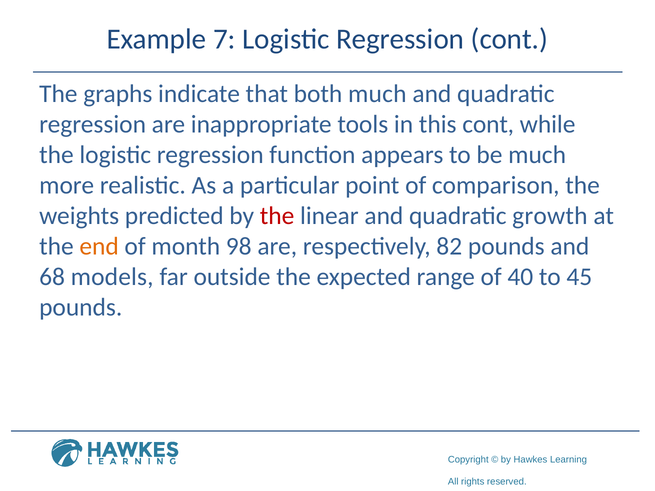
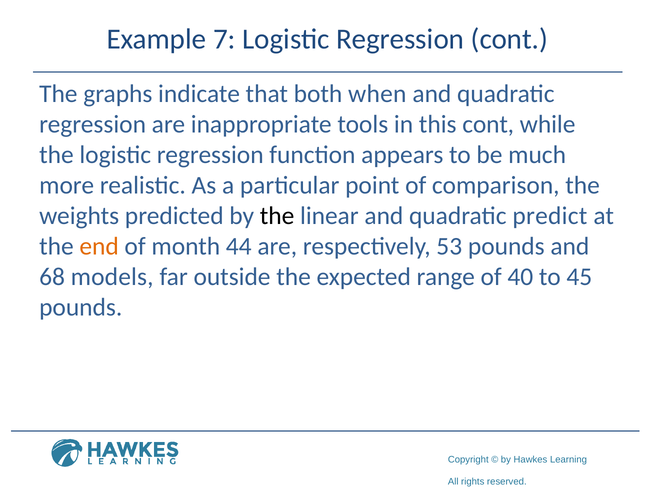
both much: much -> when
the at (277, 216) colour: red -> black
growth: growth -> predict
98: 98 -> 44
82: 82 -> 53
